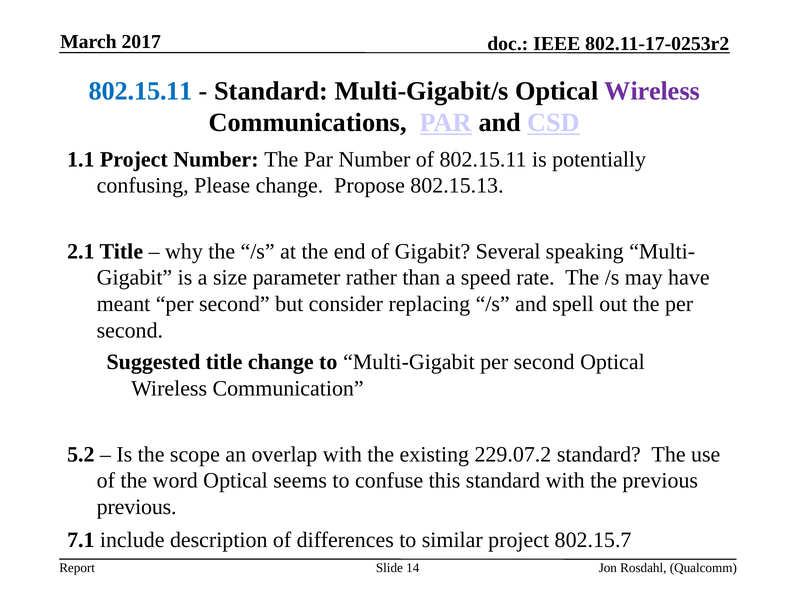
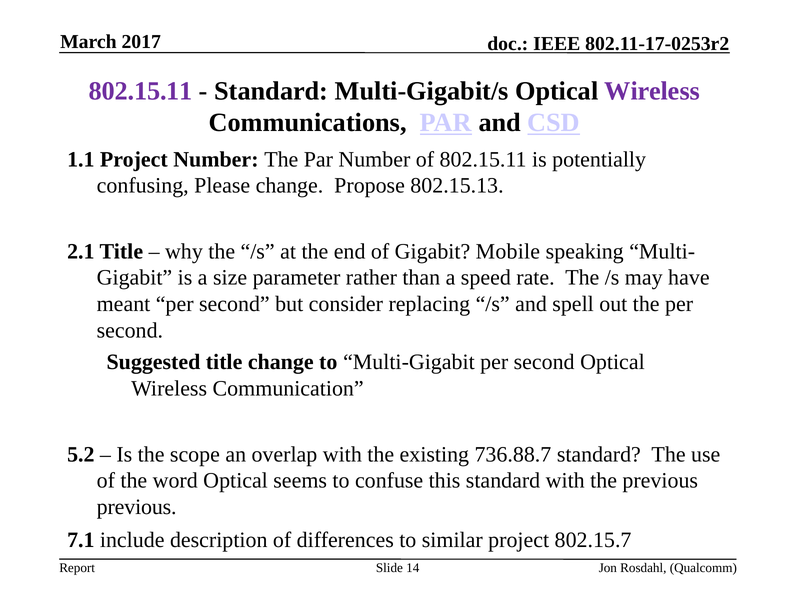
802.15.11 at (141, 91) colour: blue -> purple
Several: Several -> Mobile
229.07.2: 229.07.2 -> 736.88.7
